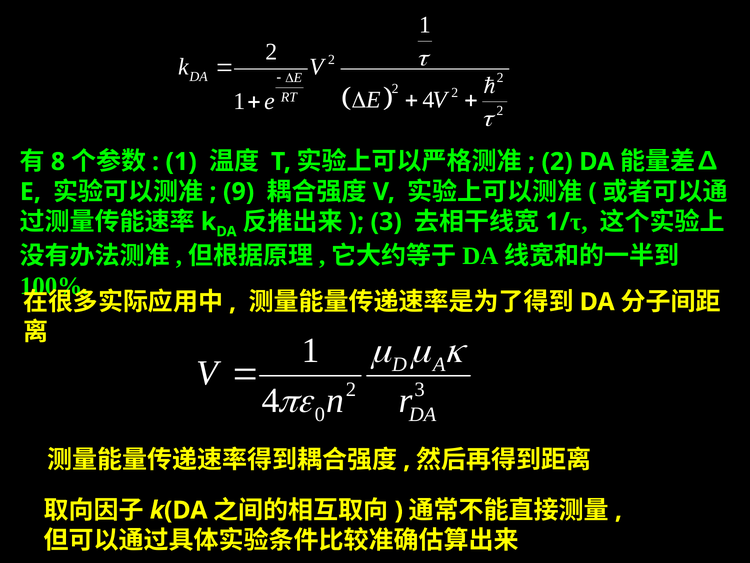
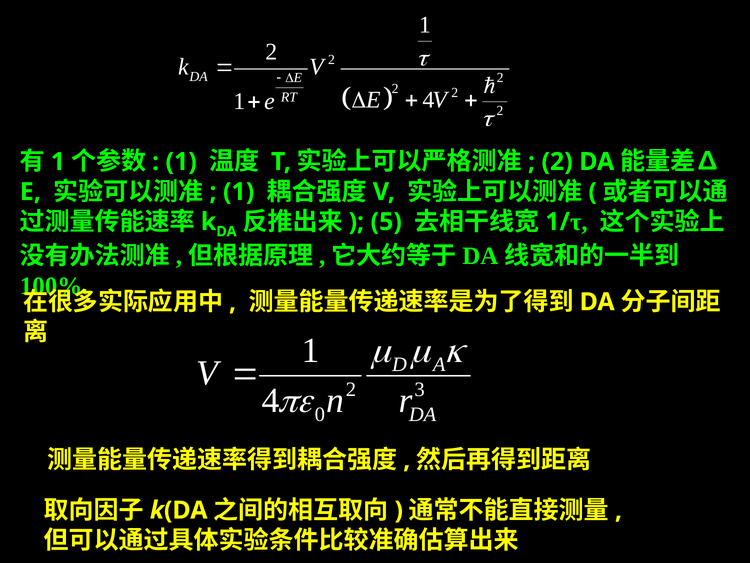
8 at (58, 162): 8 -> 1
9 at (239, 192): 9 -> 1
3 at (386, 222): 3 -> 5
